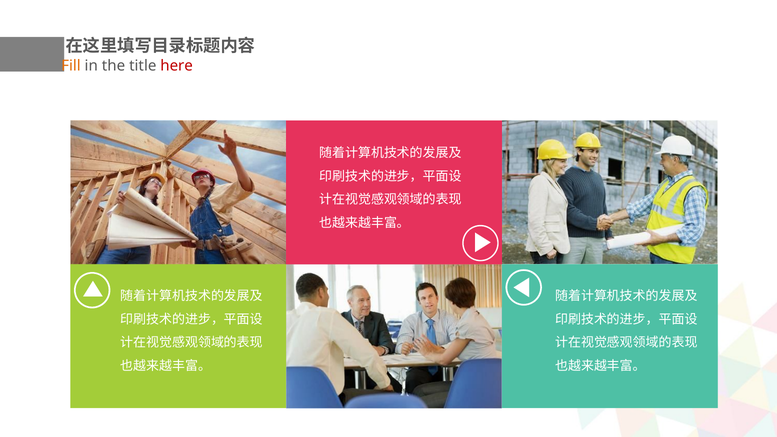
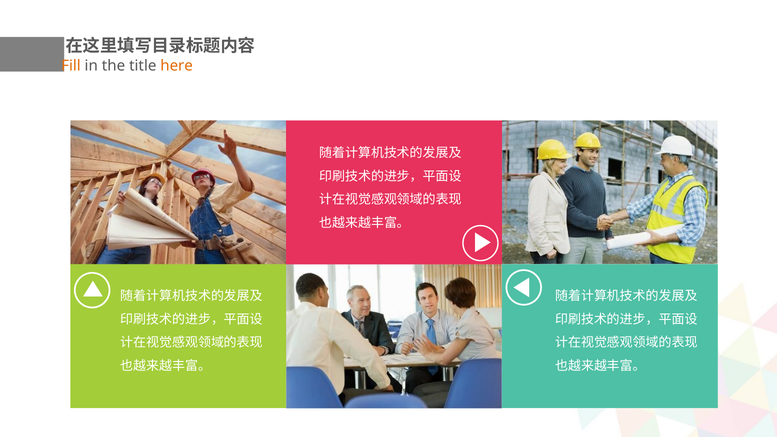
here colour: red -> orange
